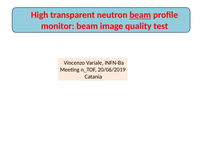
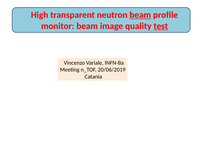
test underline: none -> present
